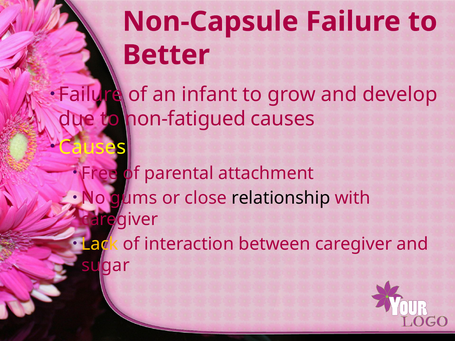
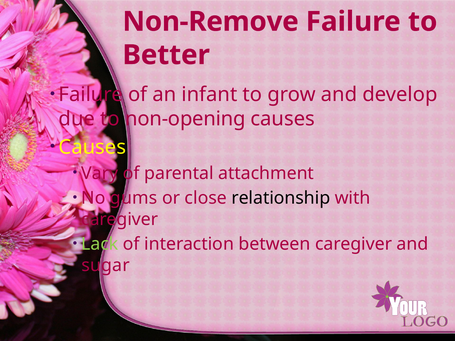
Non-Capsule: Non-Capsule -> Non-Remove
non-fatigued: non-fatigued -> non-opening
Free: Free -> Vary
Lack colour: yellow -> light green
